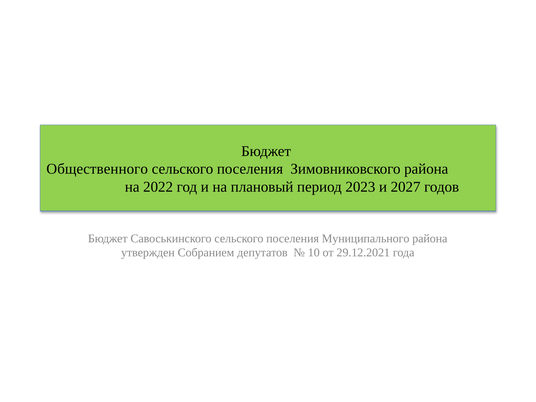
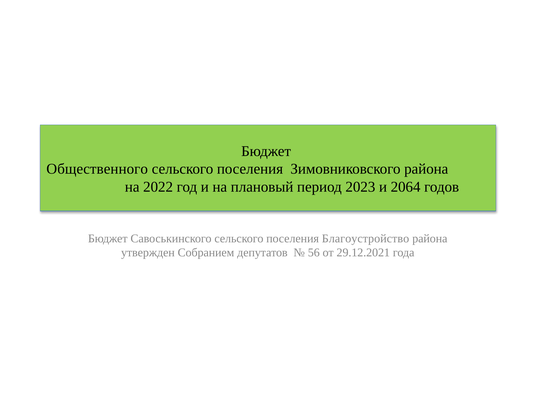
2027: 2027 -> 2064
Муниципального: Муниципального -> Благоустройство
10: 10 -> 56
